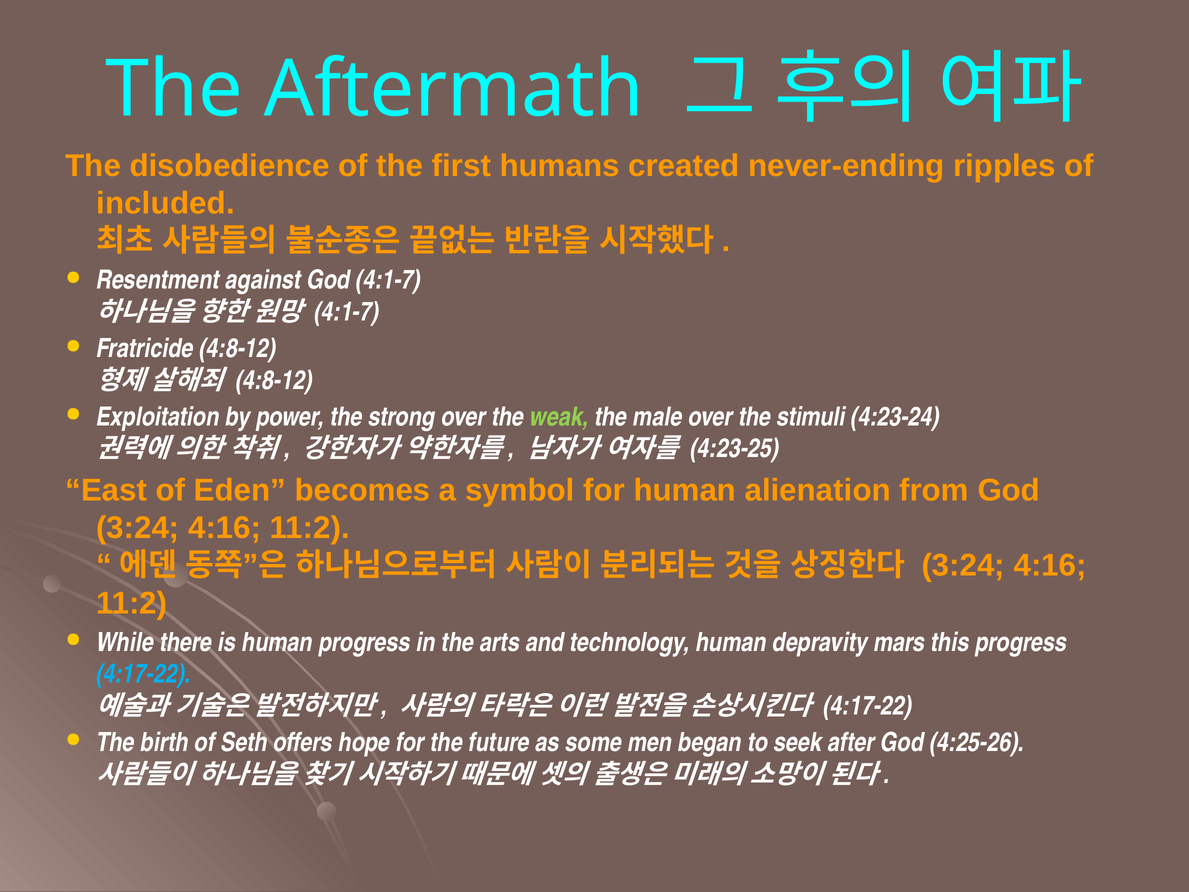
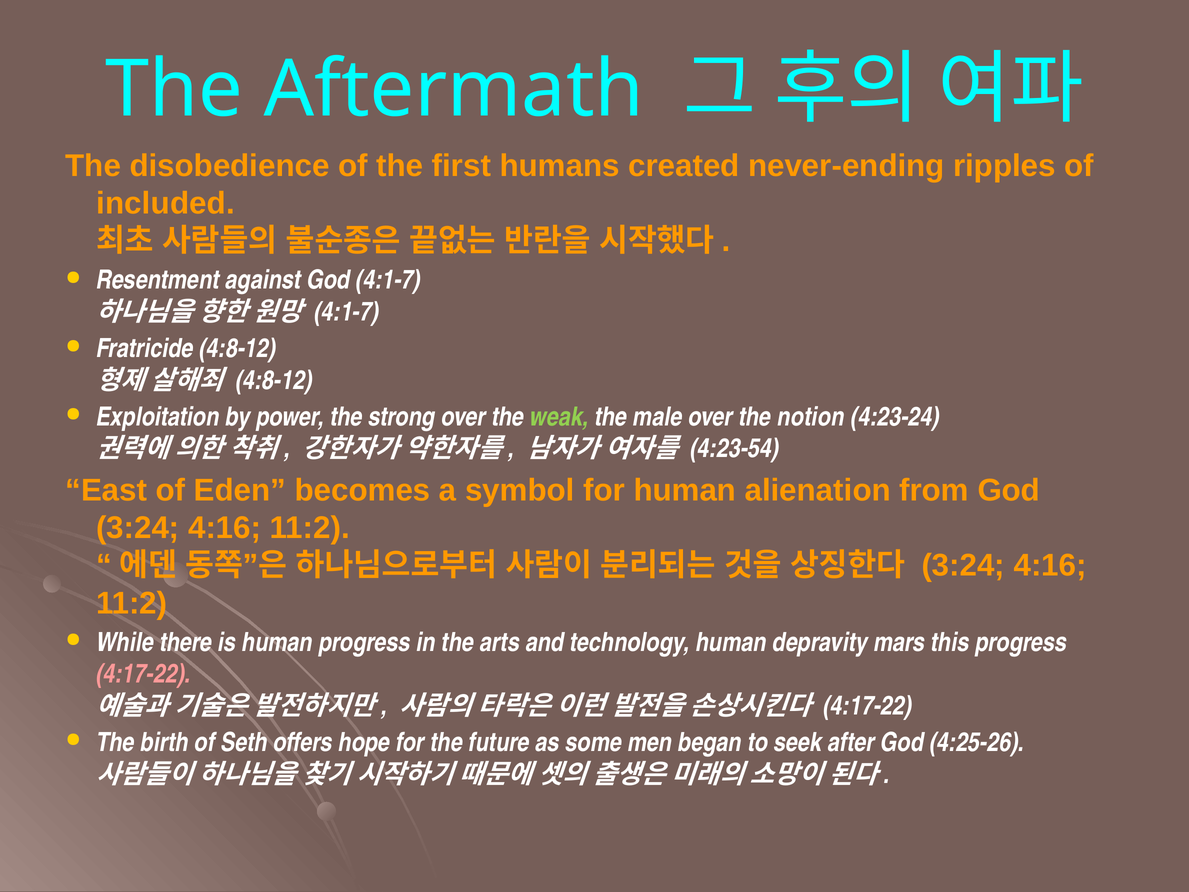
stimuli: stimuli -> notion
4:23-25: 4:23-25 -> 4:23-54
4:17-22 at (143, 674) colour: light blue -> pink
